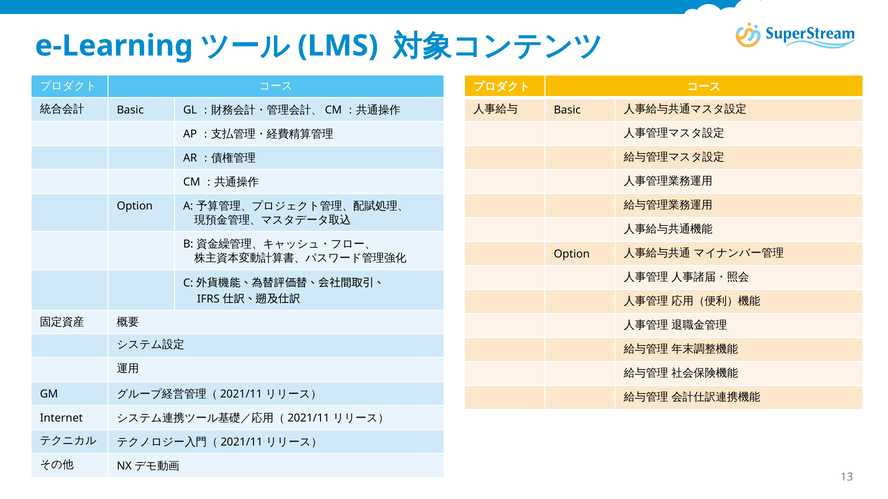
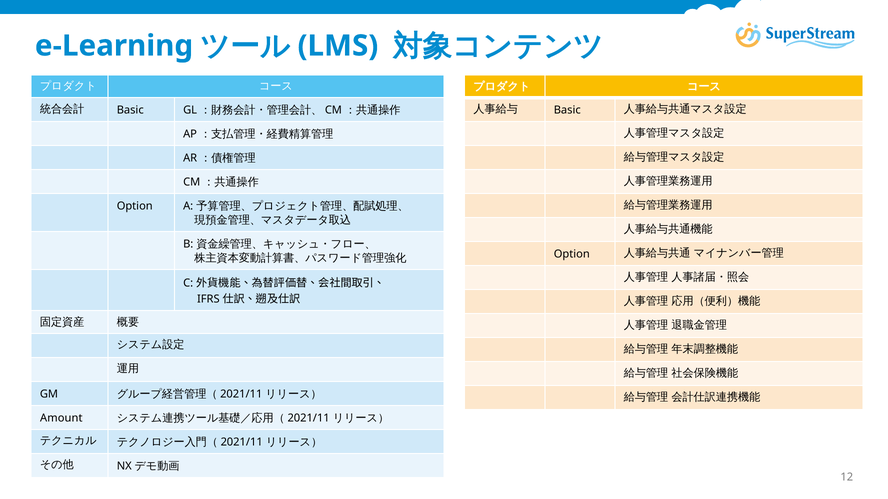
Internet: Internet -> Amount
13: 13 -> 12
